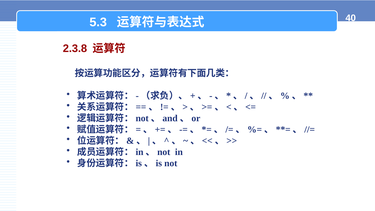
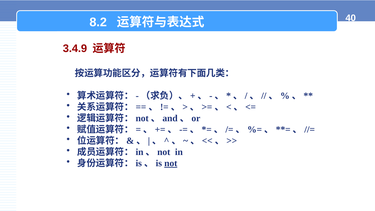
5.3: 5.3 -> 8.2
2.3.8: 2.3.8 -> 3.4.9
not underline: none -> present
